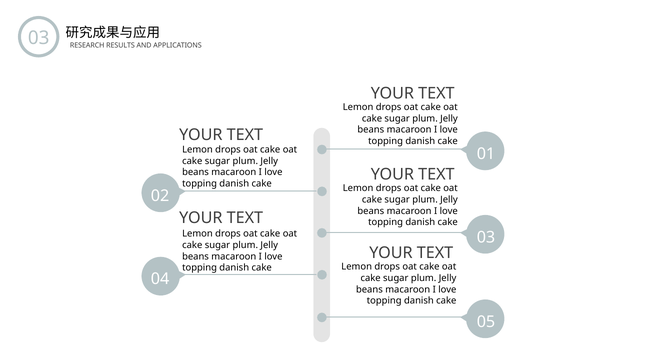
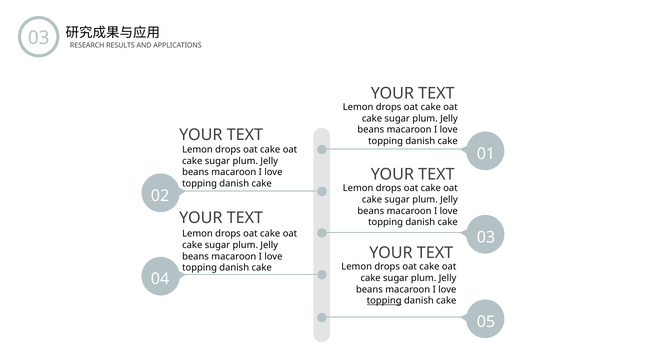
topping at (384, 300) underline: none -> present
